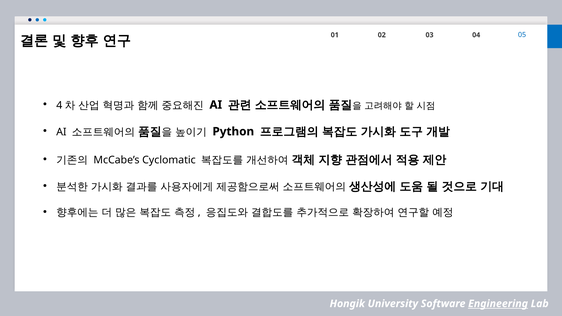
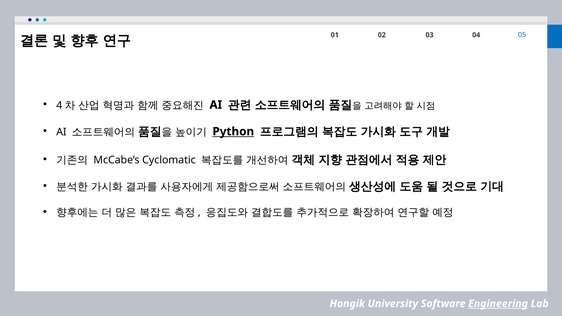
Python underline: none -> present
